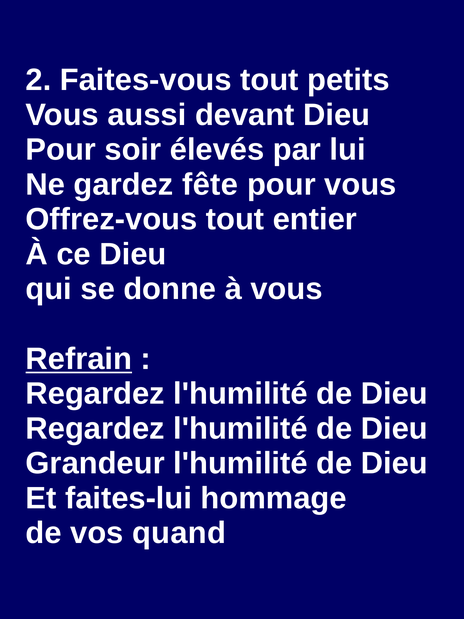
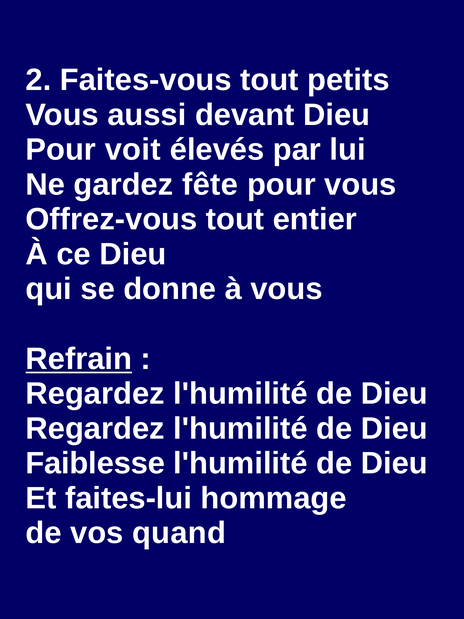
soir: soir -> voit
Grandeur: Grandeur -> Faiblesse
